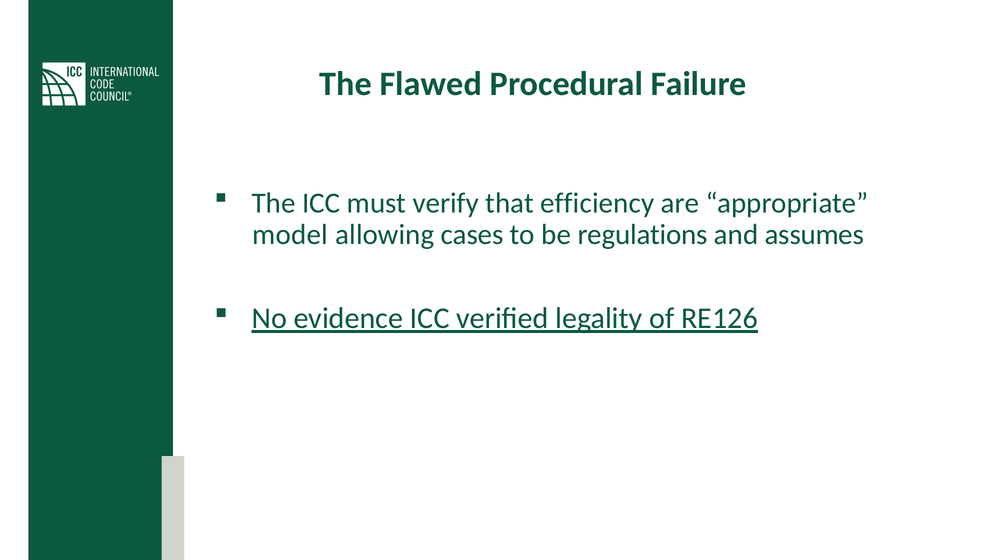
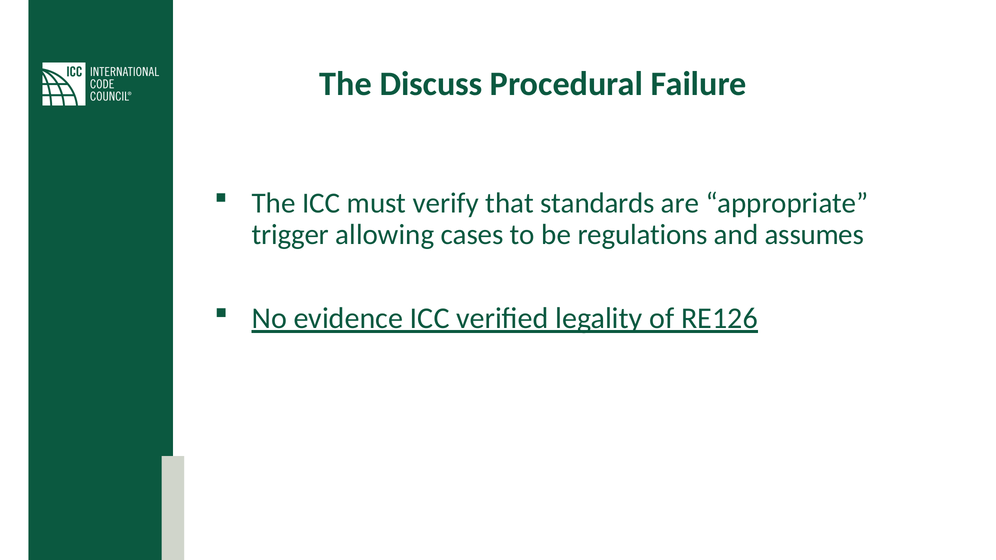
Flawed: Flawed -> Discuss
efficiency: efficiency -> standards
model: model -> trigger
